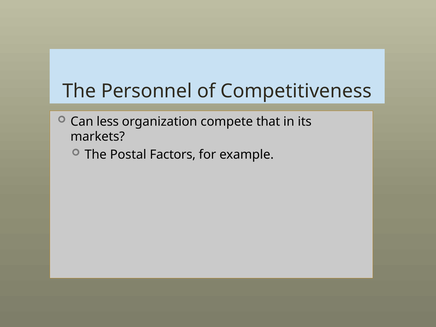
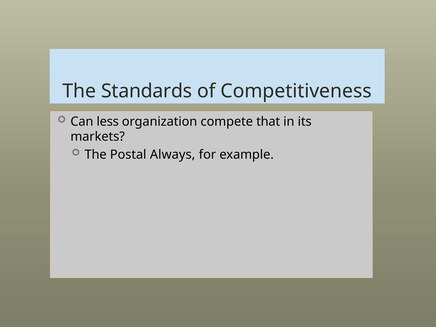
Personnel: Personnel -> Standards
Factors: Factors -> Always
